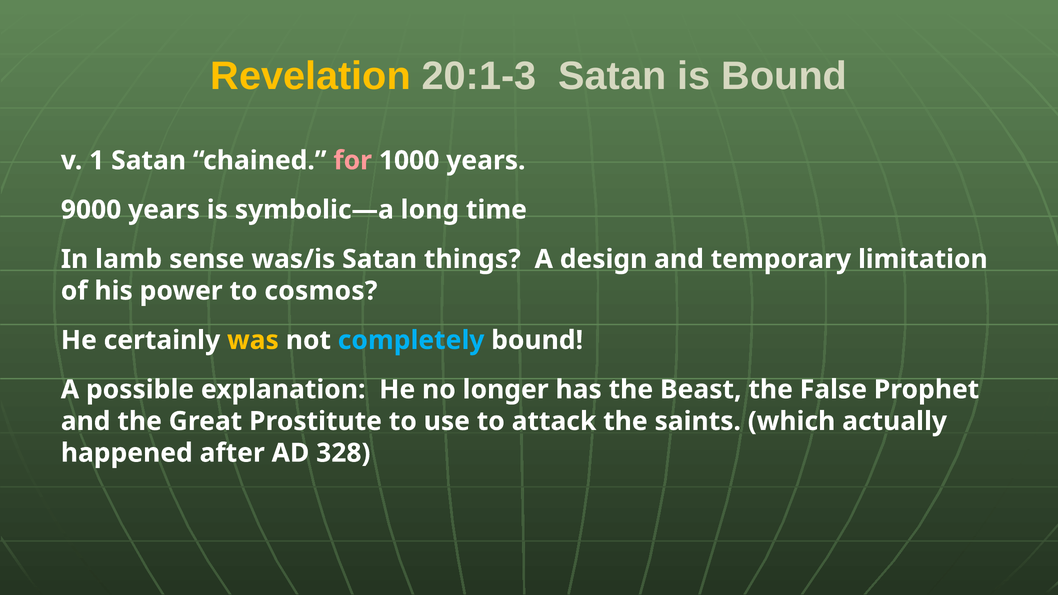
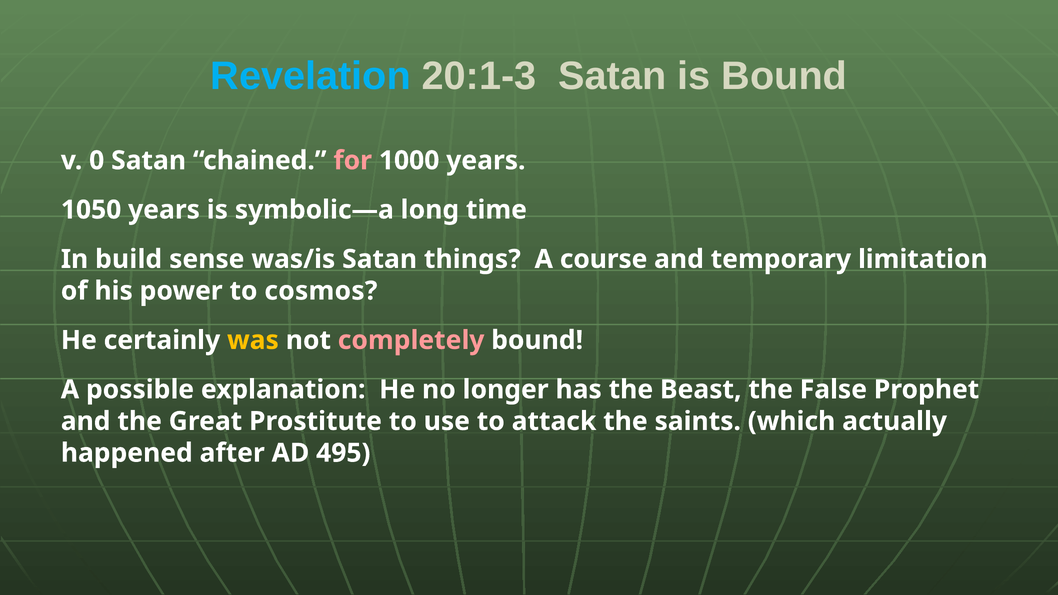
Revelation colour: yellow -> light blue
1: 1 -> 0
9000: 9000 -> 1050
lamb: lamb -> build
design: design -> course
completely colour: light blue -> pink
328: 328 -> 495
